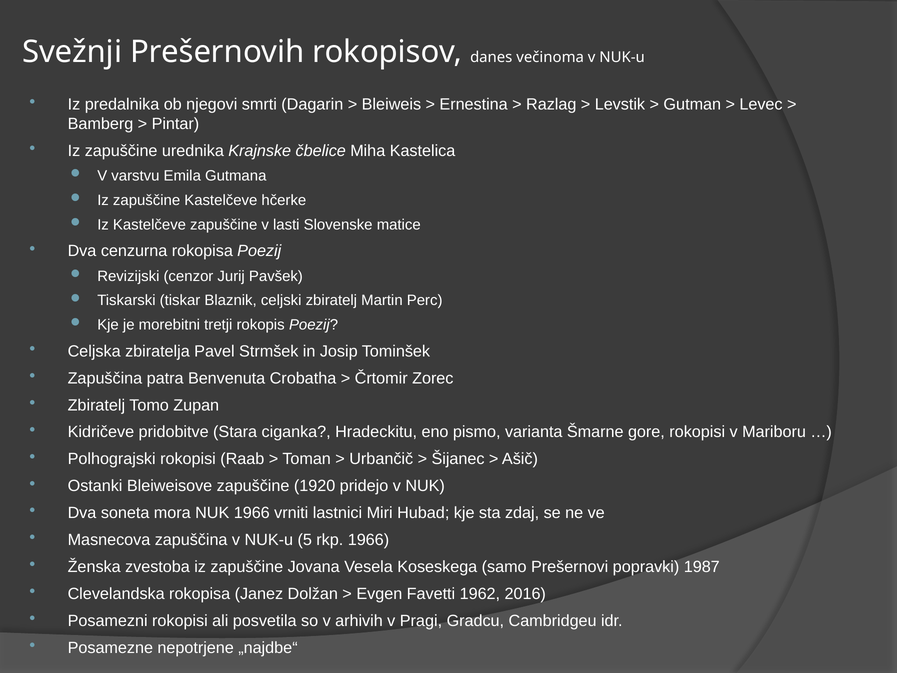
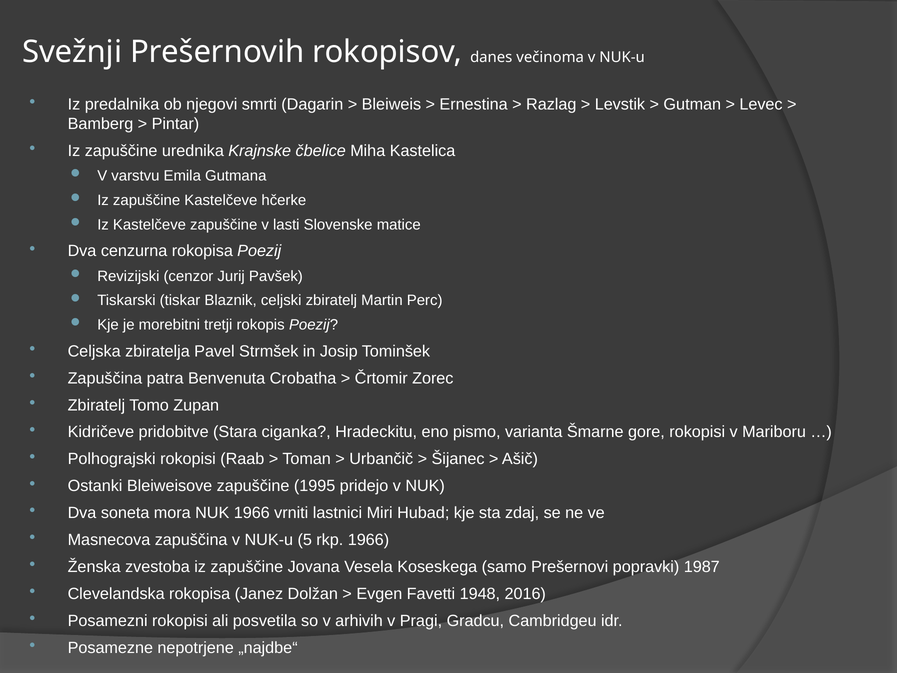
1920: 1920 -> 1995
1962: 1962 -> 1948
